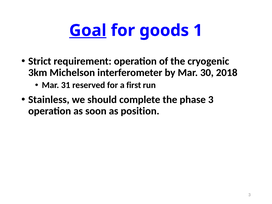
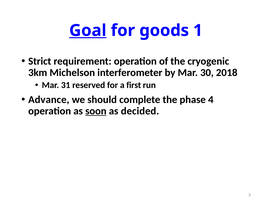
Stainless: Stainless -> Advance
phase 3: 3 -> 4
soon underline: none -> present
position: position -> decided
